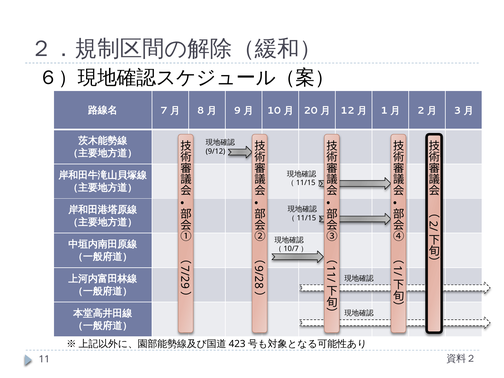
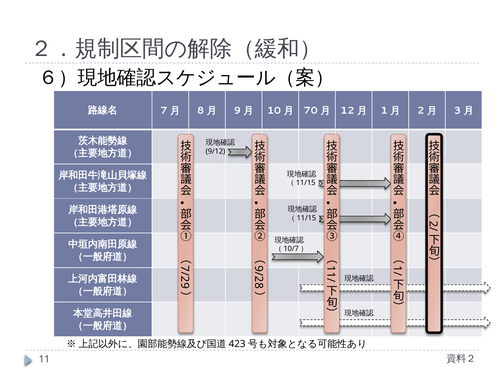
20: 20 -> 70
